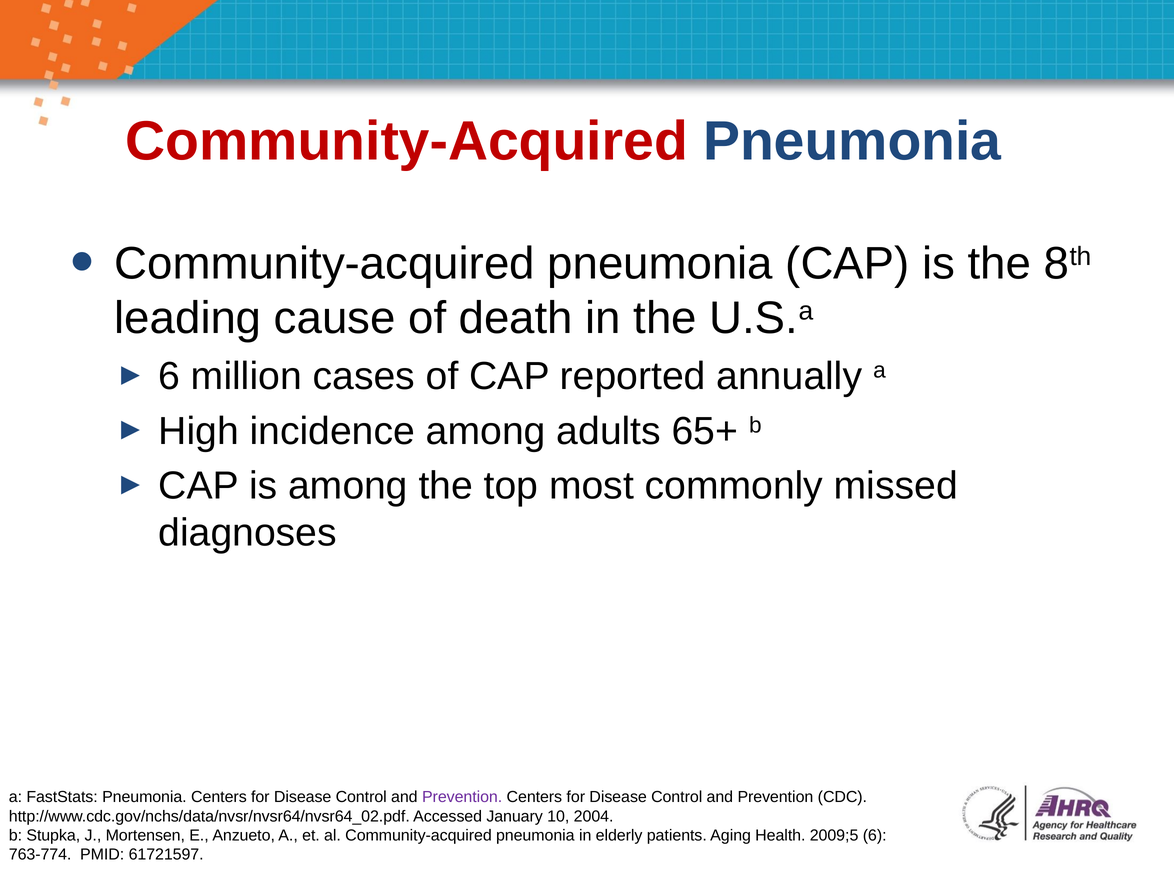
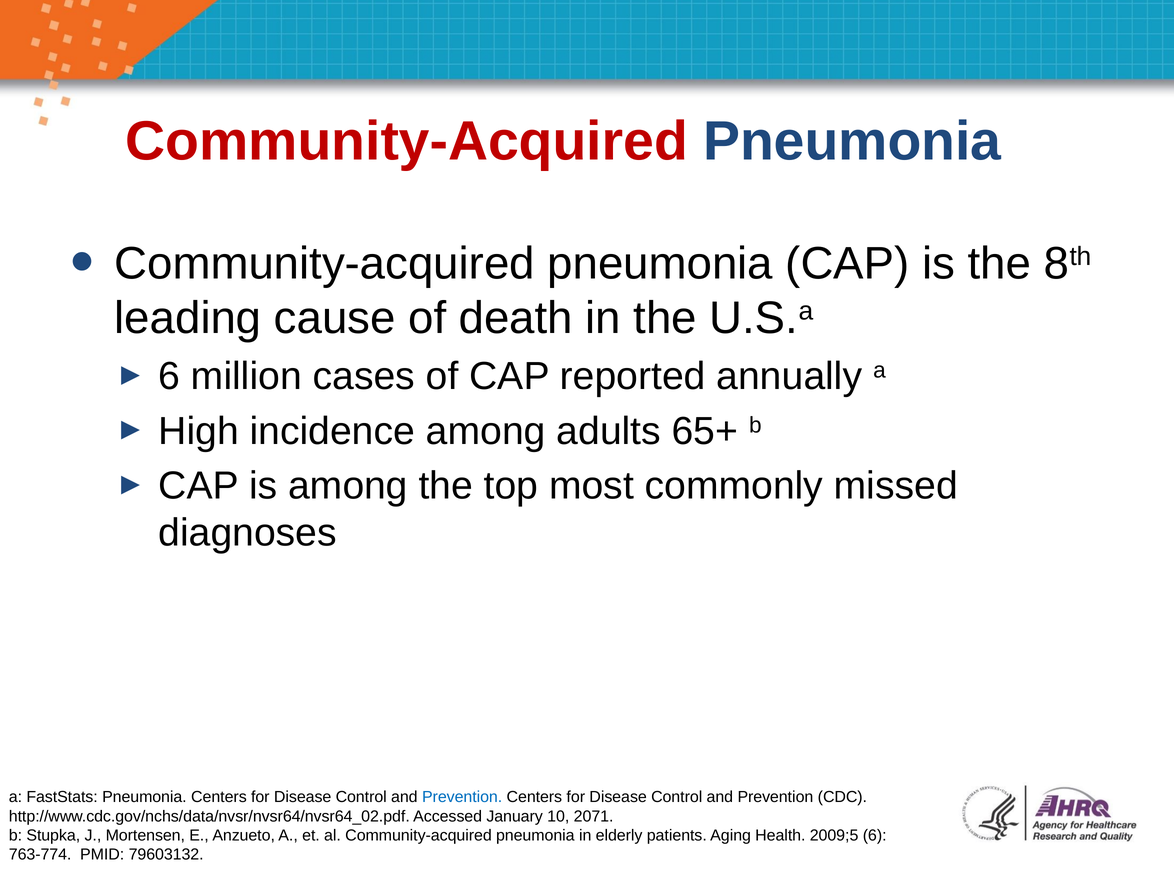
Prevention at (462, 798) colour: purple -> blue
2004: 2004 -> 2071
61721597: 61721597 -> 79603132
